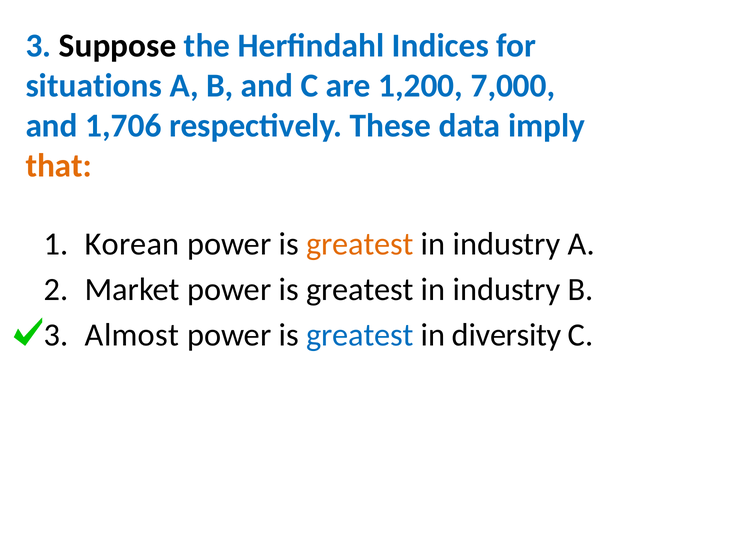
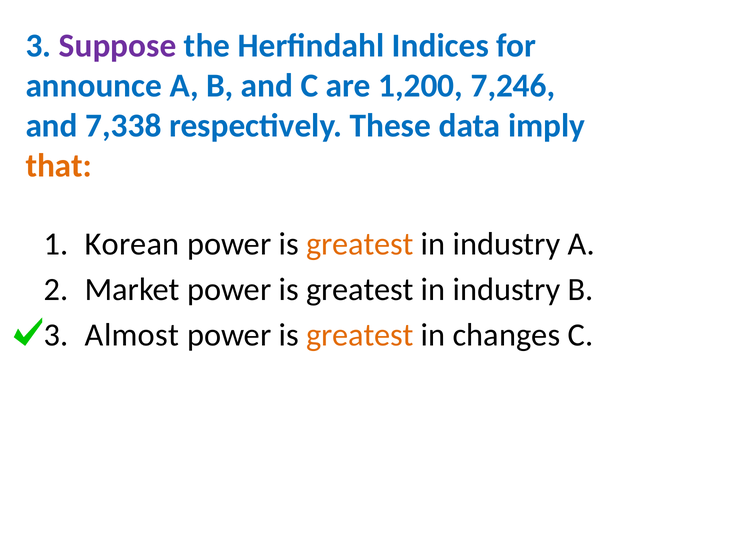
Suppose colour: black -> purple
situations: situations -> announce
7,000: 7,000 -> 7,246
1,706: 1,706 -> 7,338
greatest at (360, 335) colour: blue -> orange
diversity: diversity -> changes
